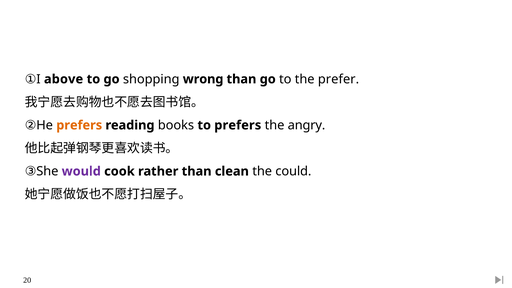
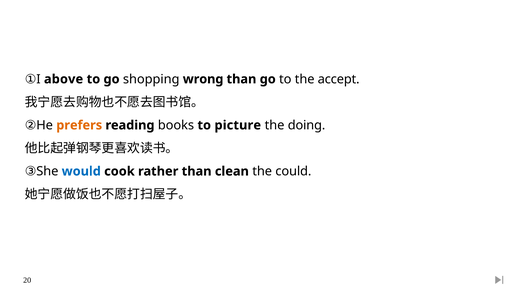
prefer: prefer -> accept
to prefers: prefers -> picture
angry: angry -> doing
would colour: purple -> blue
